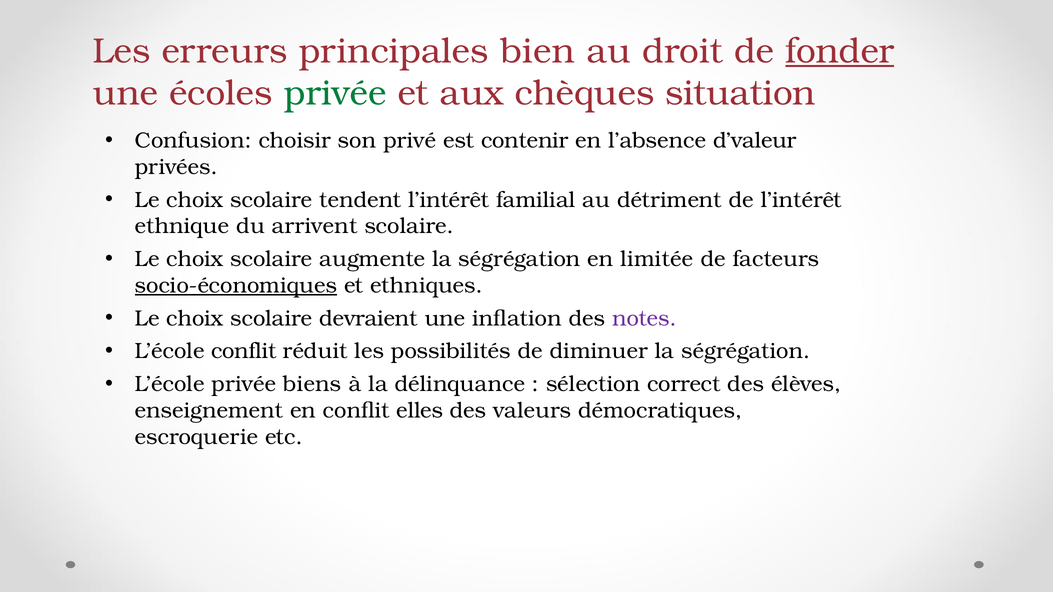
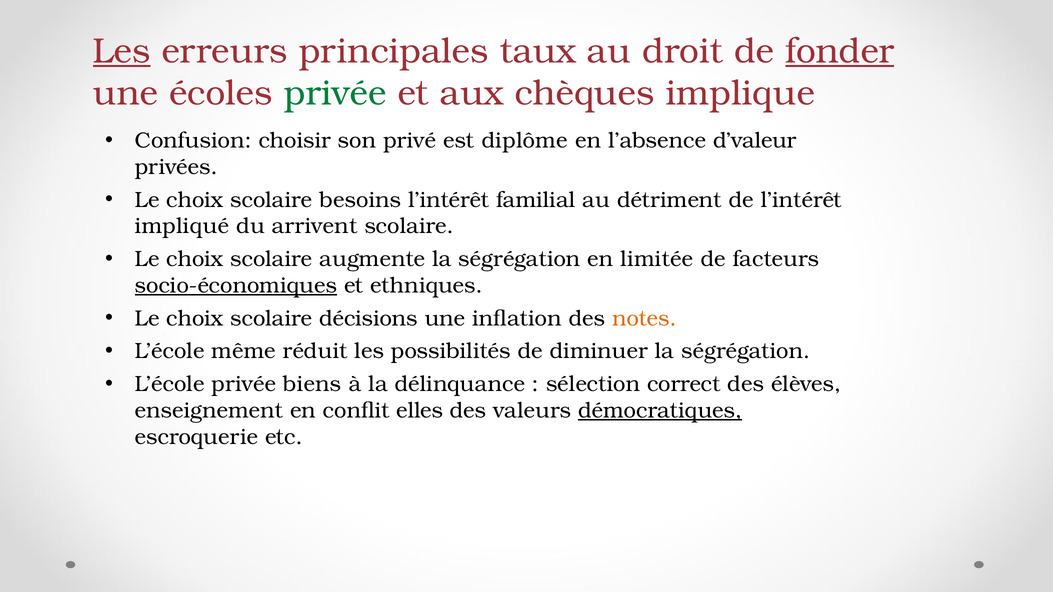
Les at (122, 51) underline: none -> present
bien: bien -> taux
situation: situation -> implique
contenir: contenir -> diplôme
tendent: tendent -> besoins
ethnique: ethnique -> impliqué
devraient: devraient -> décisions
notes colour: purple -> orange
L’école conflit: conflit -> même
démocratiques underline: none -> present
